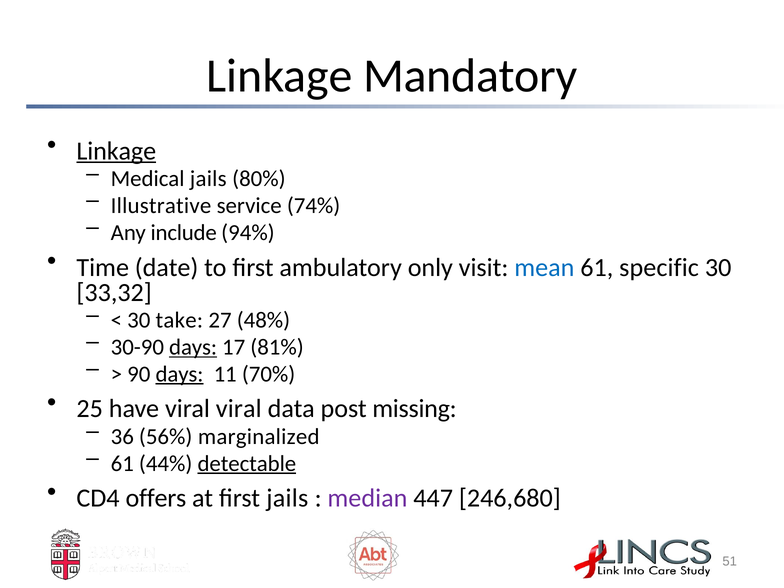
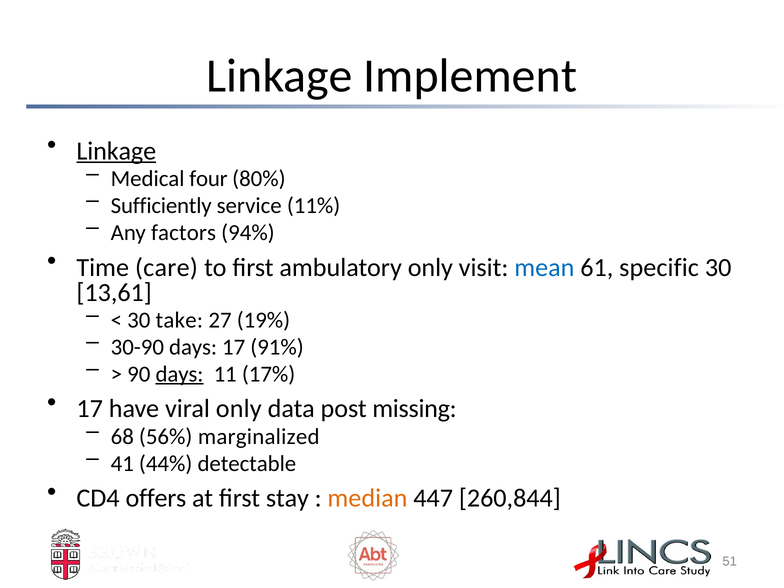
Mandatory: Mandatory -> Implement
Medical jails: jails -> four
Illustrative: Illustrative -> Sufficiently
74%: 74% -> 11%
include: include -> factors
date: date -> care
33,32: 33,32 -> 13,61
48%: 48% -> 19%
days at (193, 347) underline: present -> none
81%: 81% -> 91%
70%: 70% -> 17%
25 at (90, 409): 25 -> 17
viral viral: viral -> only
36: 36 -> 68
61 at (122, 464): 61 -> 41
detectable underline: present -> none
first jails: jails -> stay
median colour: purple -> orange
246,680: 246,680 -> 260,844
